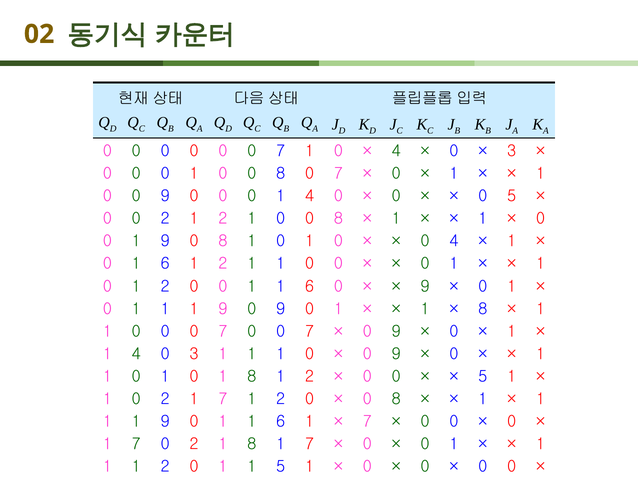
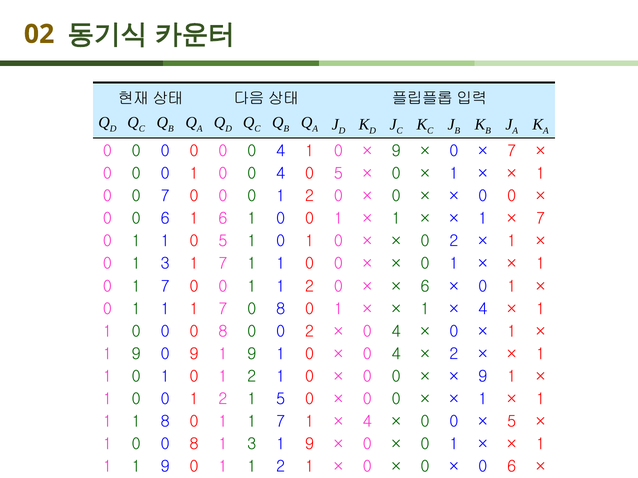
7 at (281, 151): 7 -> 4
4 at (396, 151): 4 -> 9
3 at (512, 151): 3 -> 7
8 at (281, 174): 8 -> 4
7 at (338, 174): 7 -> 5
0 0 9: 9 -> 7
4 at (310, 196): 4 -> 2
5 at (512, 196): 5 -> 0
0 0 2: 2 -> 6
2 at (223, 219): 2 -> 6
8 at (338, 219): 8 -> 1
0 at (541, 219): 0 -> 7
9 at (165, 241): 9 -> 1
8 at (223, 241): 8 -> 5
4 at (454, 241): 4 -> 2
0 1 6: 6 -> 3
2 at (223, 264): 2 -> 7
0 1 2: 2 -> 7
6 at (310, 287): 6 -> 2
9 at (425, 287): 9 -> 6
9 at (223, 309): 9 -> 7
9 at (281, 309): 9 -> 8
8 at (483, 309): 8 -> 4
7 at (223, 332): 7 -> 8
7 at (310, 332): 7 -> 2
9 at (396, 332): 9 -> 4
4 at (136, 354): 4 -> 9
0 3: 3 -> 9
1 at (252, 354): 1 -> 9
9 at (396, 354): 9 -> 4
0 at (454, 354): 0 -> 2
1 0 1 8: 8 -> 2
2 at (310, 377): 2 -> 0
5 at (483, 377): 5 -> 9
2 at (165, 399): 2 -> 0
7 at (223, 399): 7 -> 2
2 at (281, 399): 2 -> 5
8 at (396, 399): 8 -> 0
9 at (165, 422): 9 -> 8
6 at (281, 422): 6 -> 7
7 at (367, 422): 7 -> 4
0 at (512, 422): 0 -> 5
7 at (136, 445): 7 -> 0
2 at (194, 445): 2 -> 8
8 at (252, 445): 8 -> 3
7 at (310, 445): 7 -> 9
1 1 2: 2 -> 9
5 at (281, 467): 5 -> 2
0 at (512, 467): 0 -> 6
